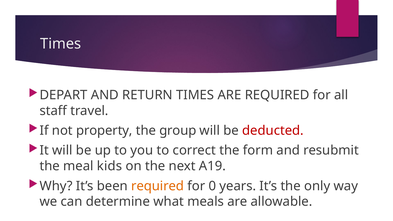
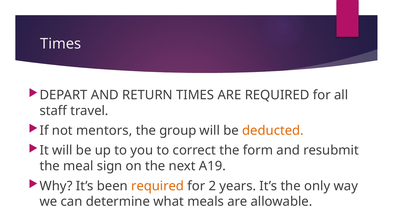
property: property -> mentors
deducted colour: red -> orange
kids: kids -> sign
0: 0 -> 2
